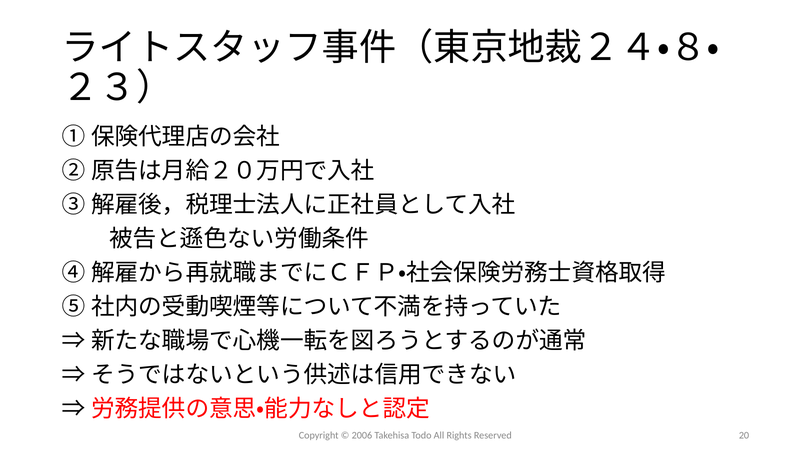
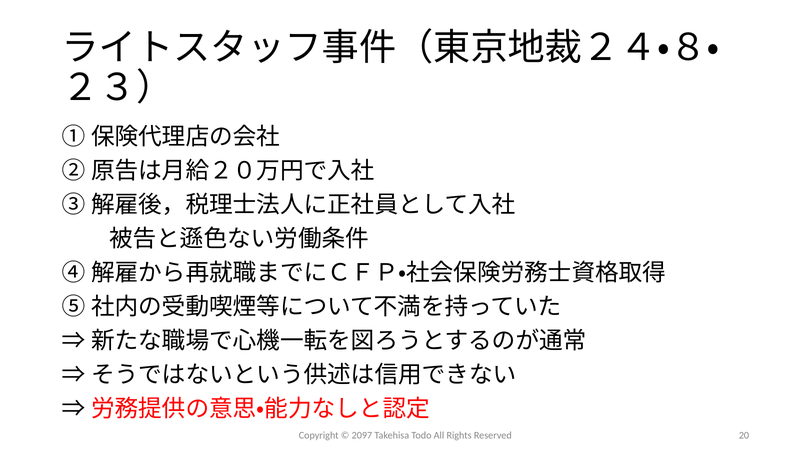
2006: 2006 -> 2097
